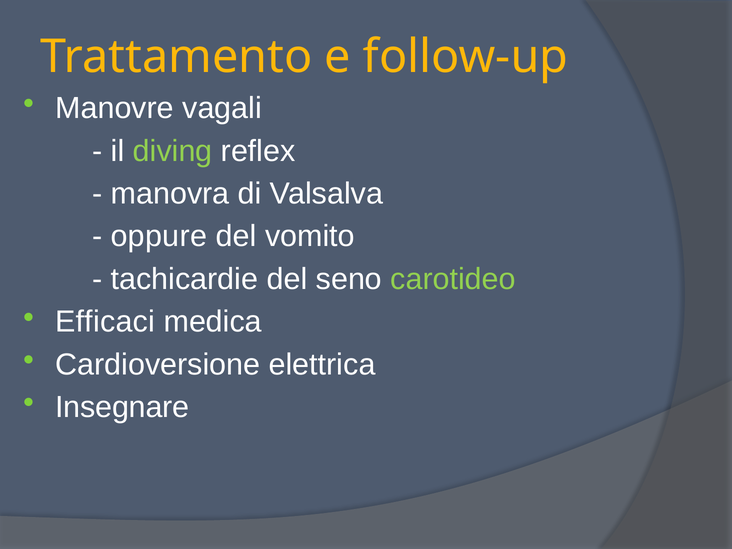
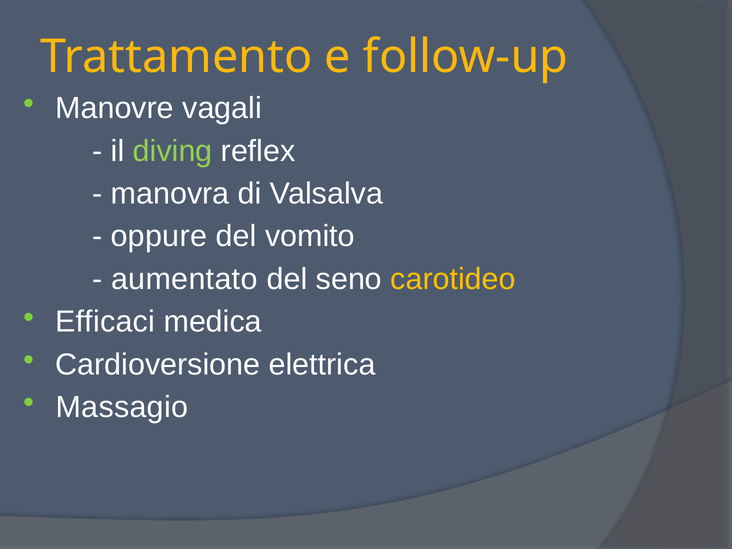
tachicardie: tachicardie -> aumentato
carotideo colour: light green -> yellow
Insegnare: Insegnare -> Massagio
